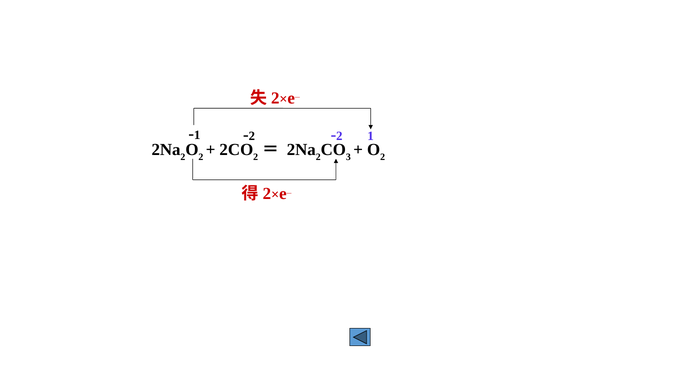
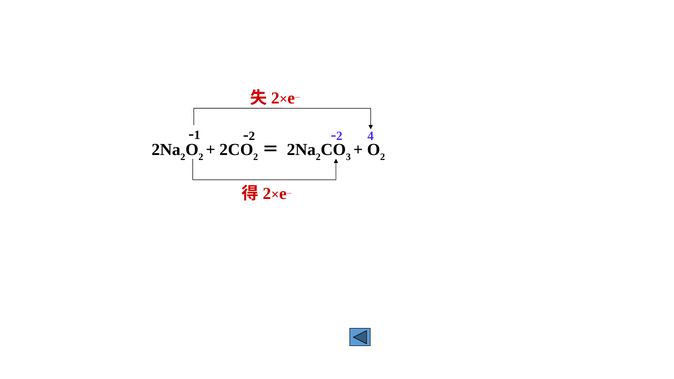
1 at (371, 136): 1 -> 4
